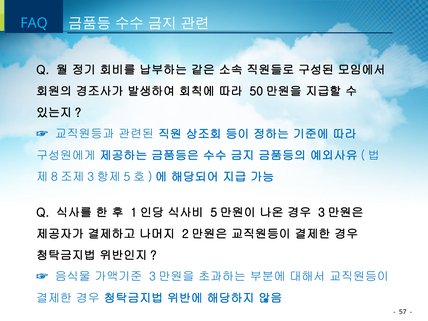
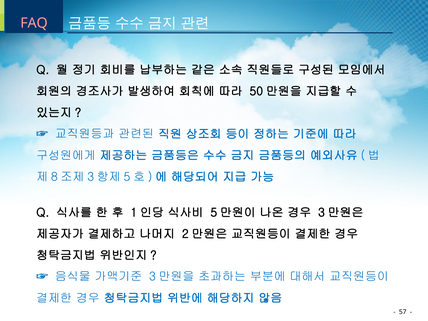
FAQ colour: light blue -> pink
